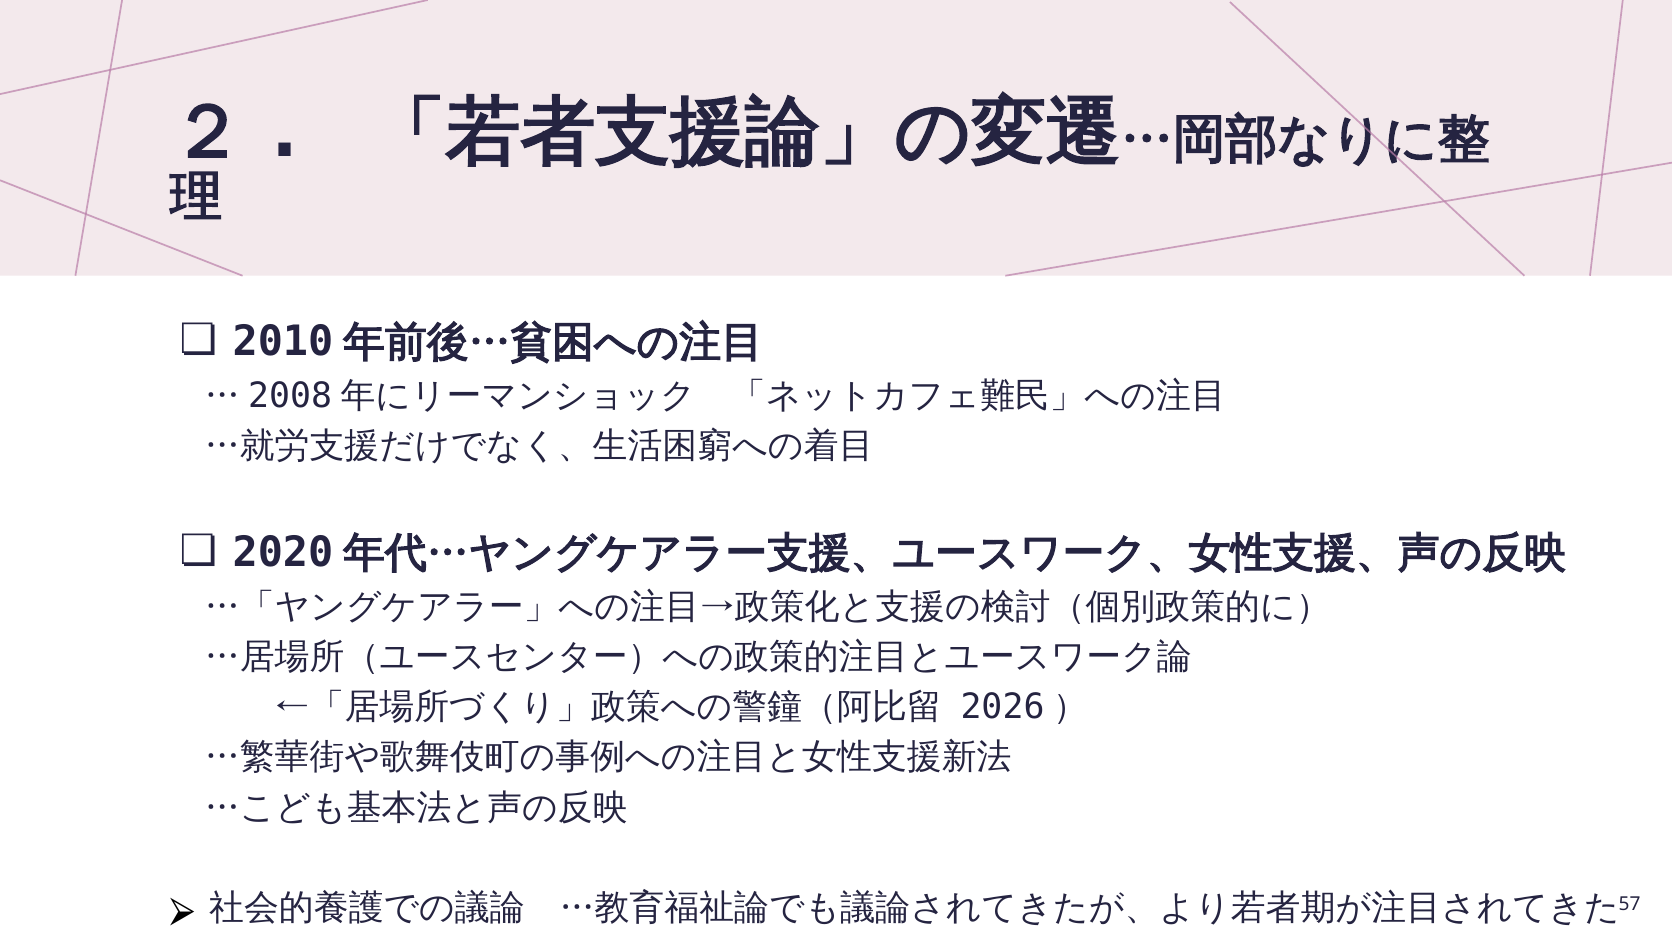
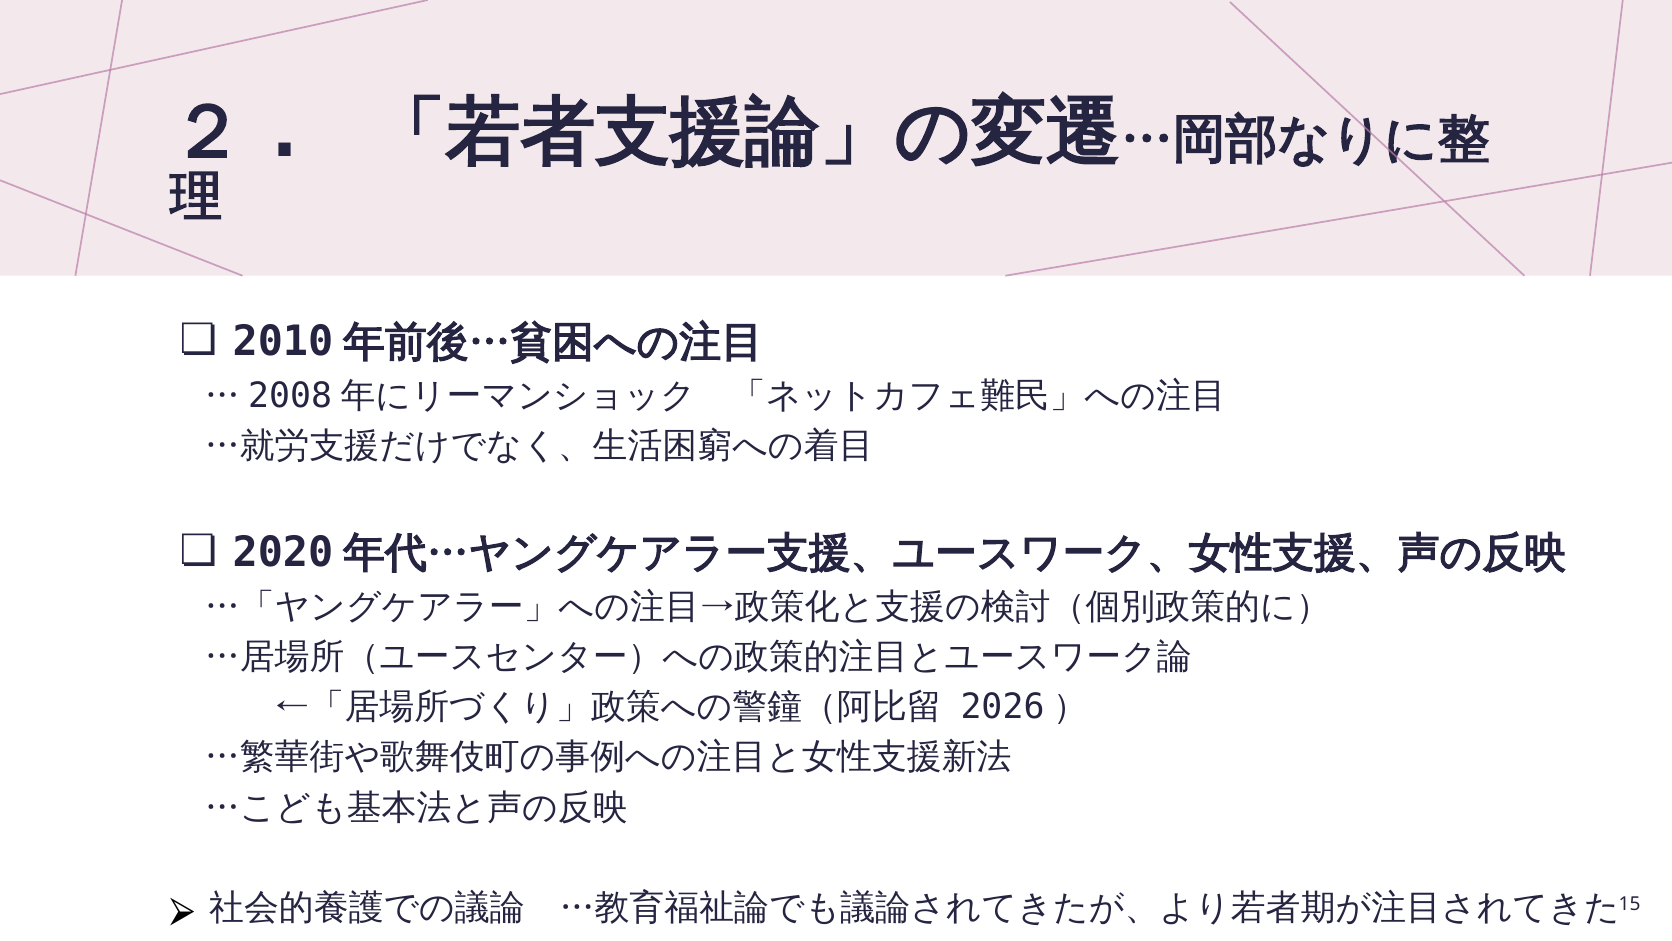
57: 57 -> 15
